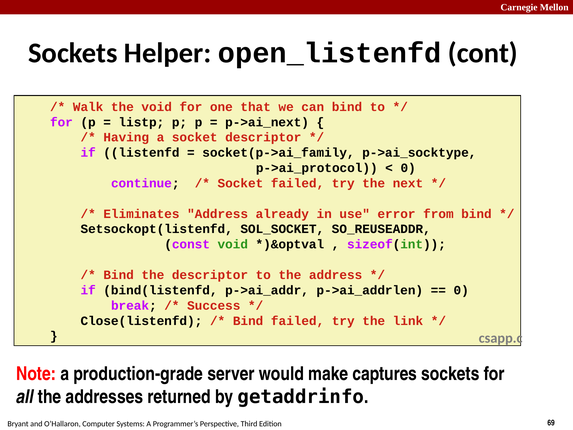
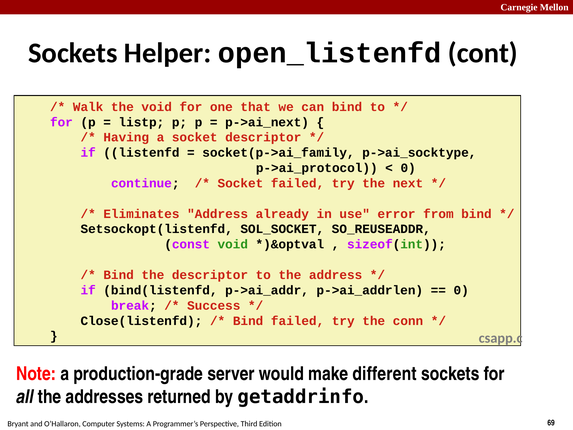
link: link -> conn
captures: captures -> different
